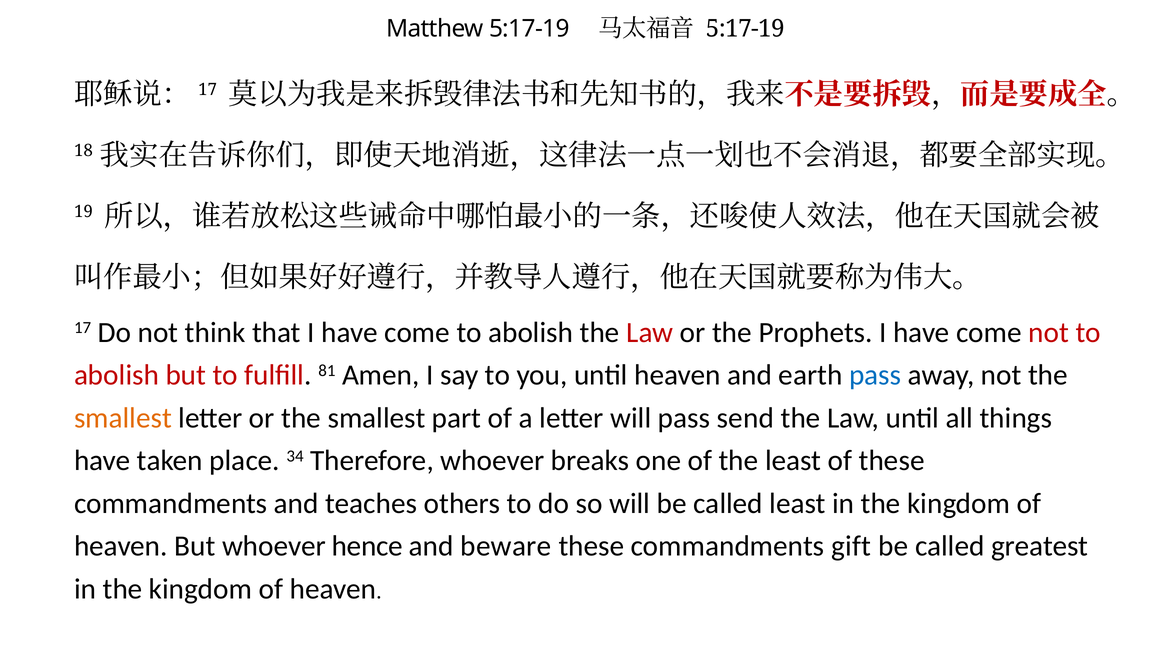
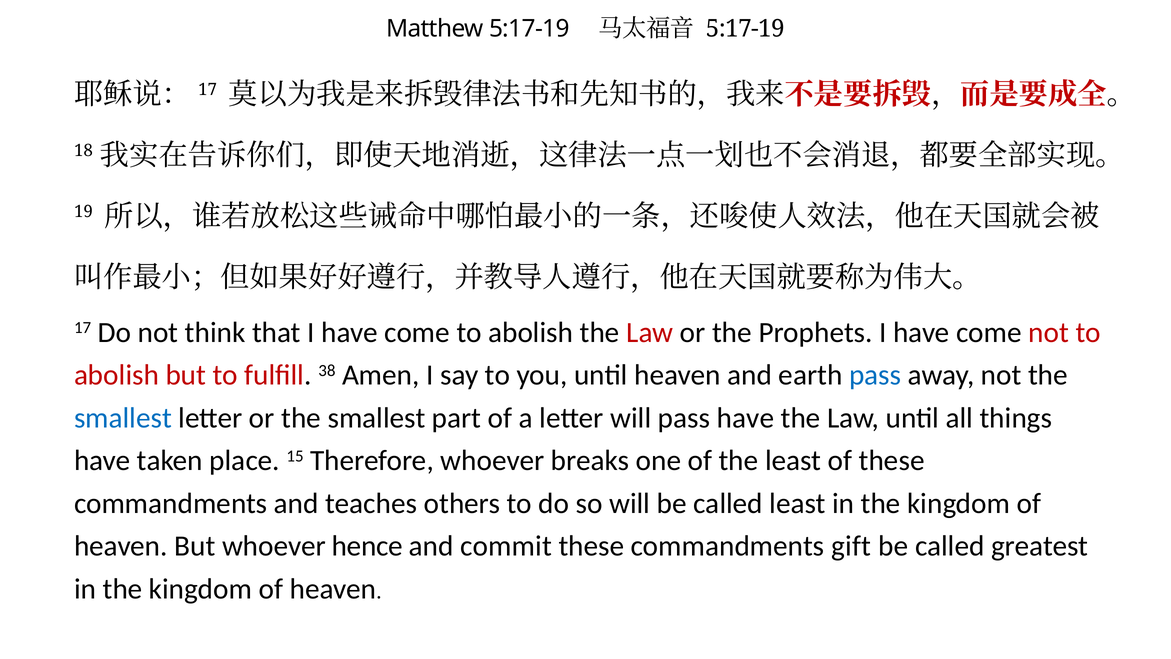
81: 81 -> 38
smallest at (123, 418) colour: orange -> blue
pass send: send -> have
34: 34 -> 15
beware: beware -> commit
